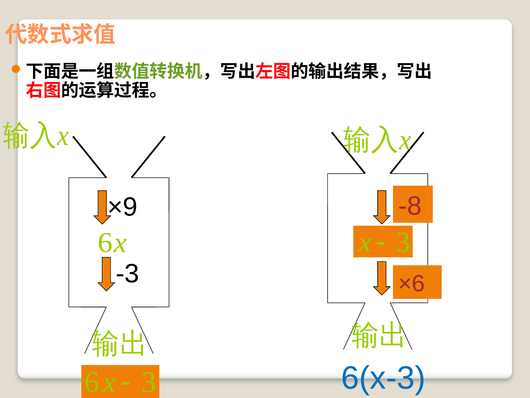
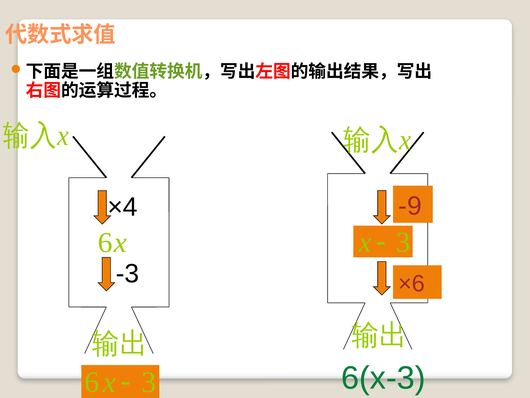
-8: -8 -> -9
×9: ×9 -> ×4
6(x-3 colour: blue -> green
